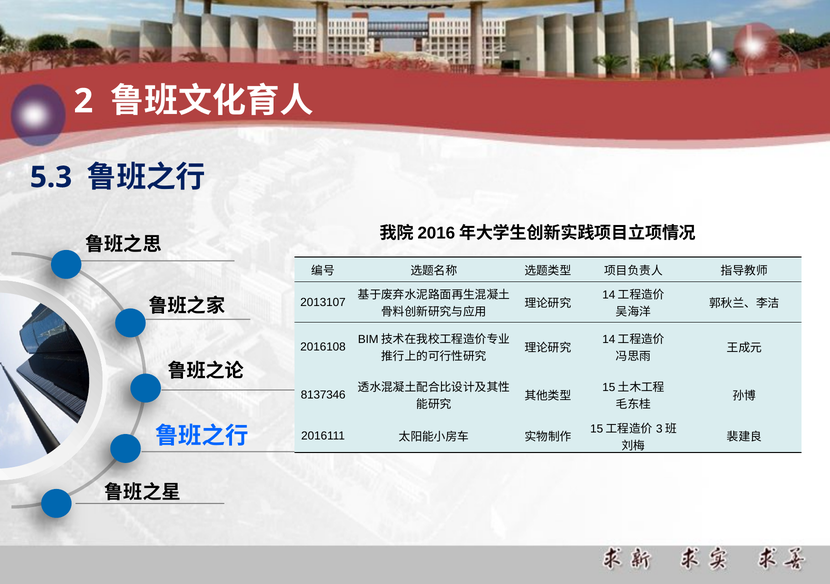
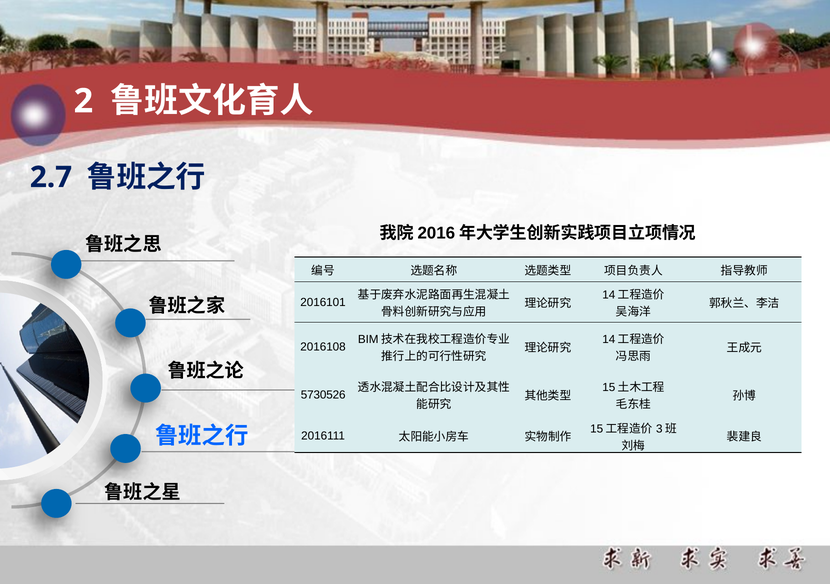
5.3: 5.3 -> 2.7
2013107: 2013107 -> 2016101
8137346: 8137346 -> 5730526
